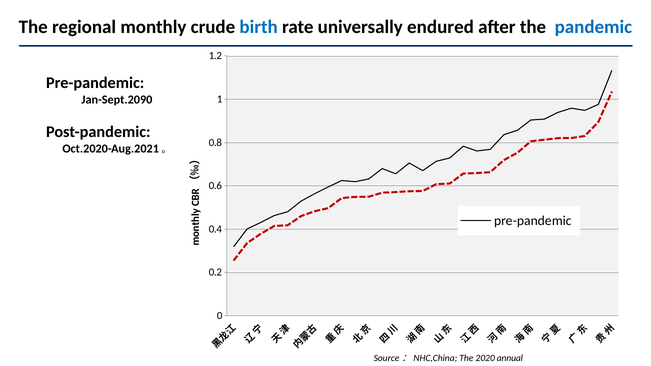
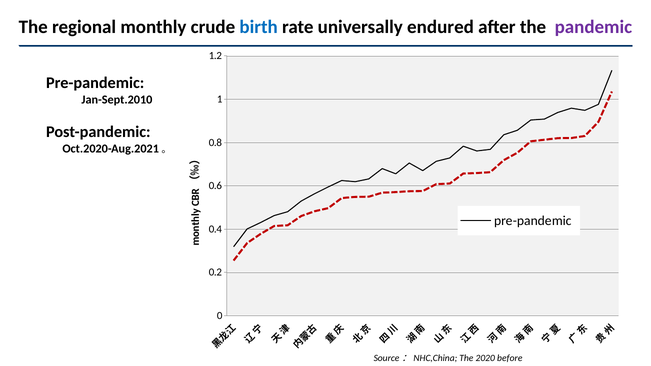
pandemic colour: blue -> purple
Jan-Sept.2090: Jan-Sept.2090 -> Jan-Sept.2010
annual: annual -> before
